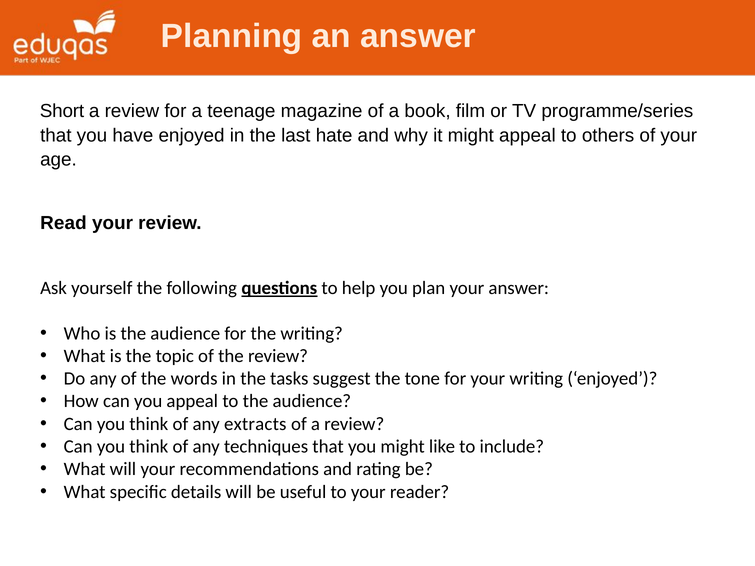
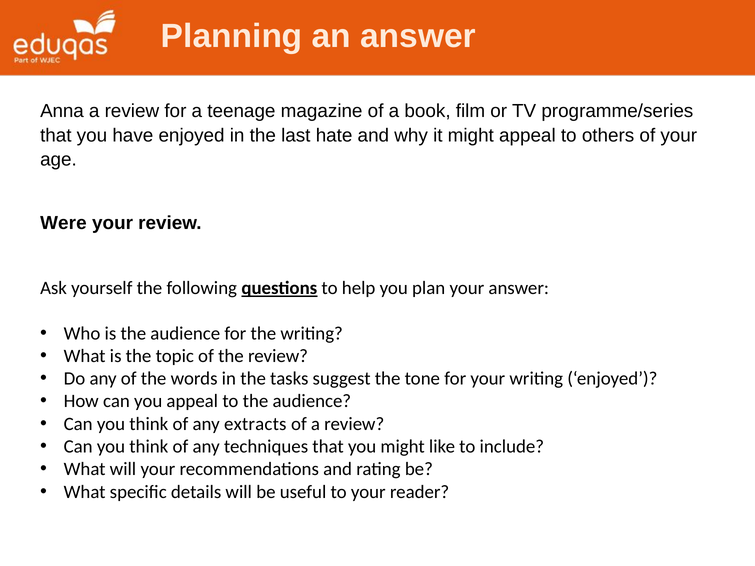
Short: Short -> Anna
Read: Read -> Were
